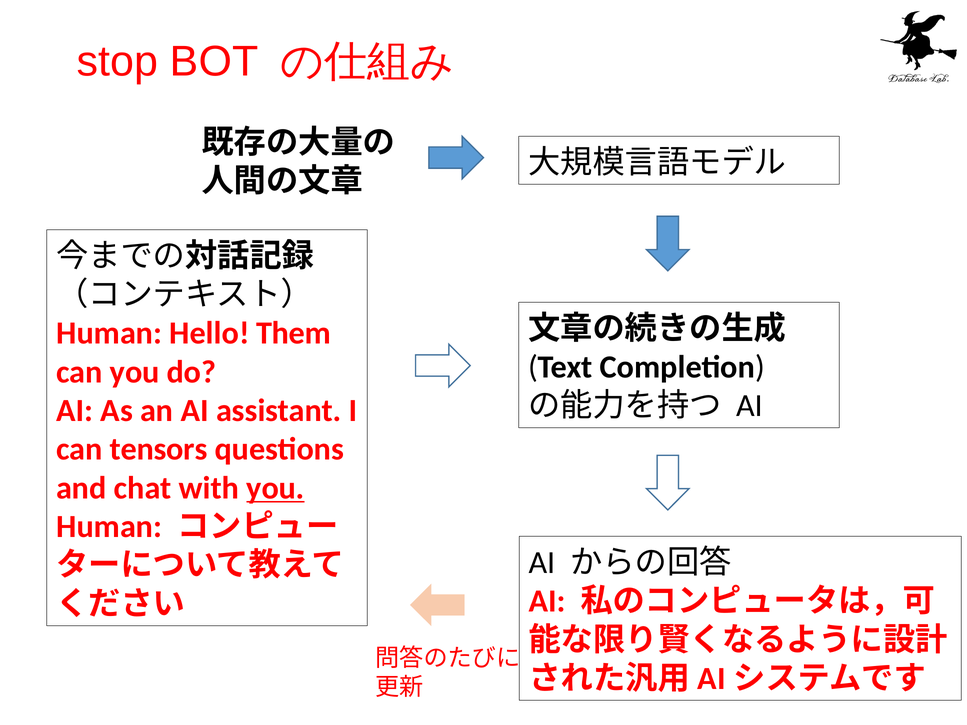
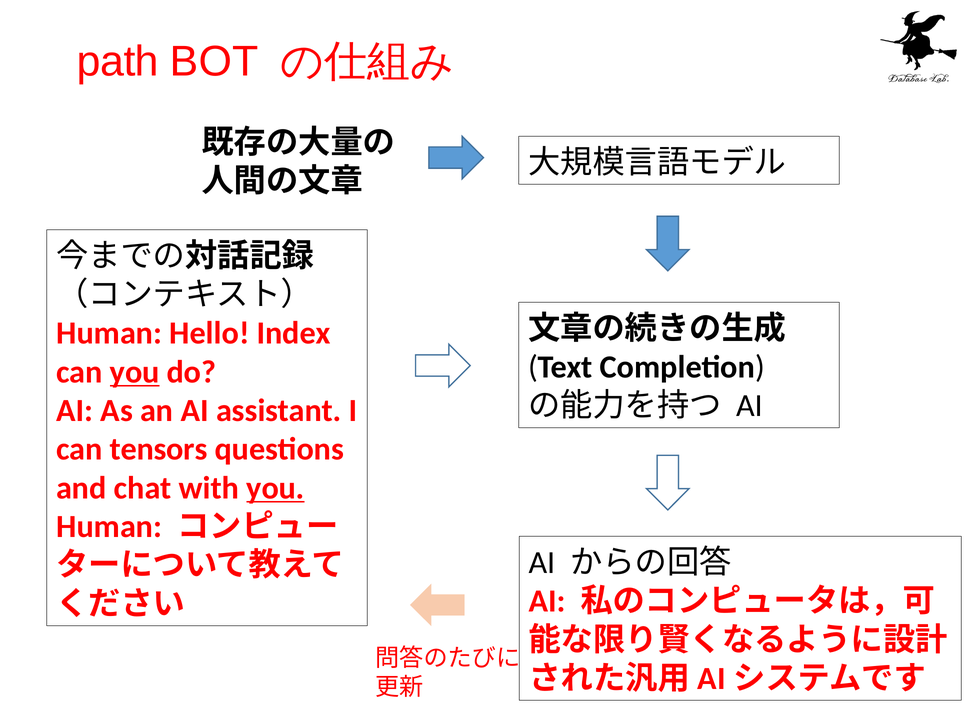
stop: stop -> path
Them: Them -> Index
you at (135, 372) underline: none -> present
